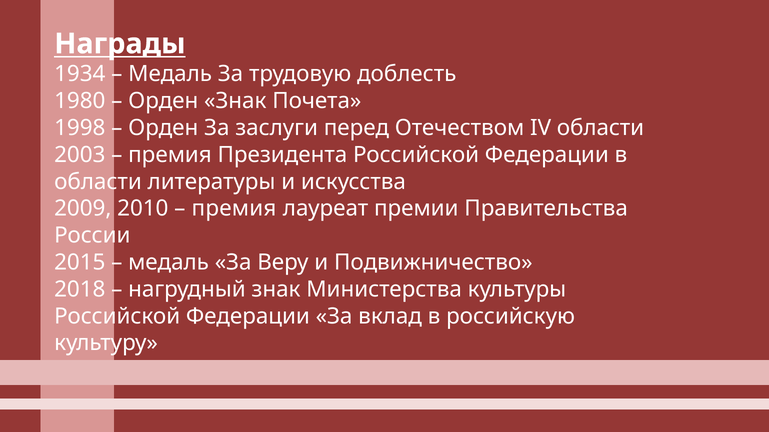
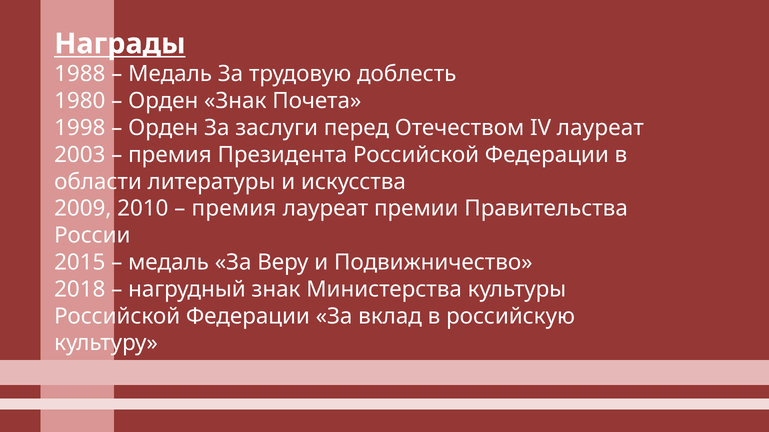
1934: 1934 -> 1988
IV области: области -> лауреат
